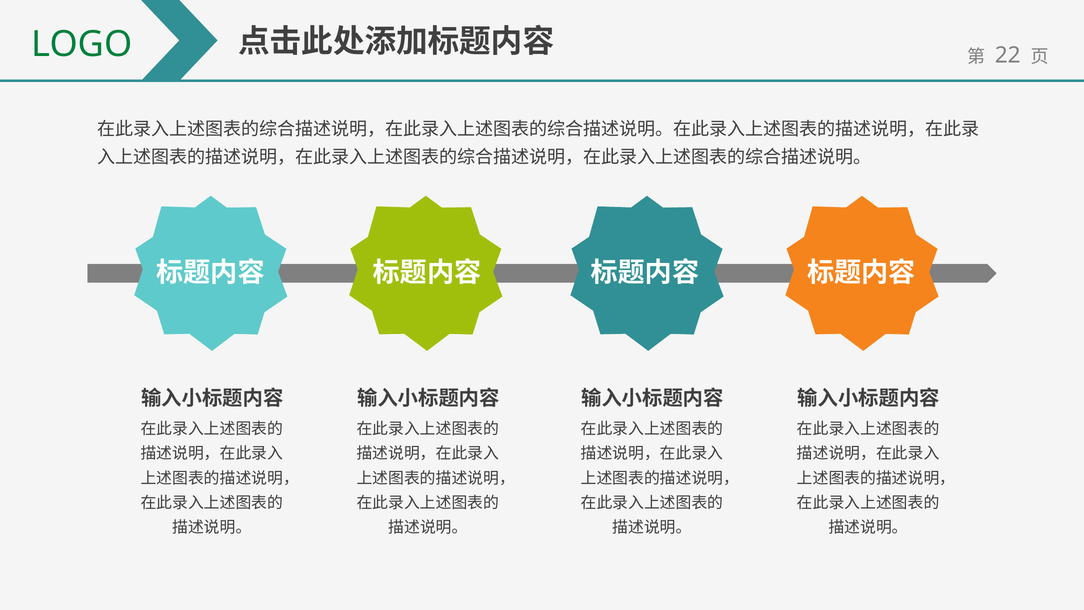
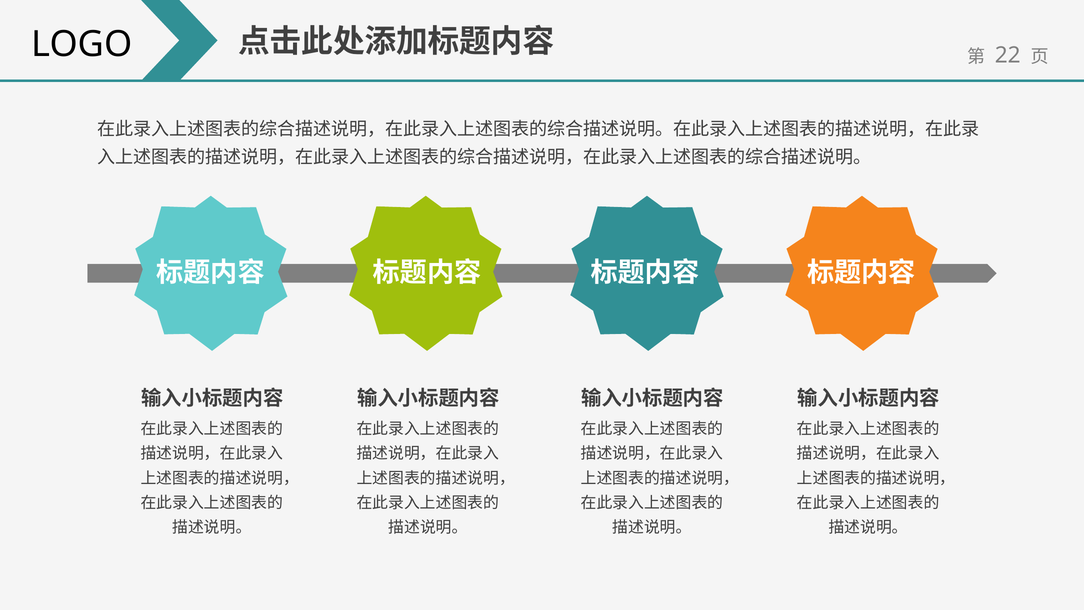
LOGO colour: green -> black
